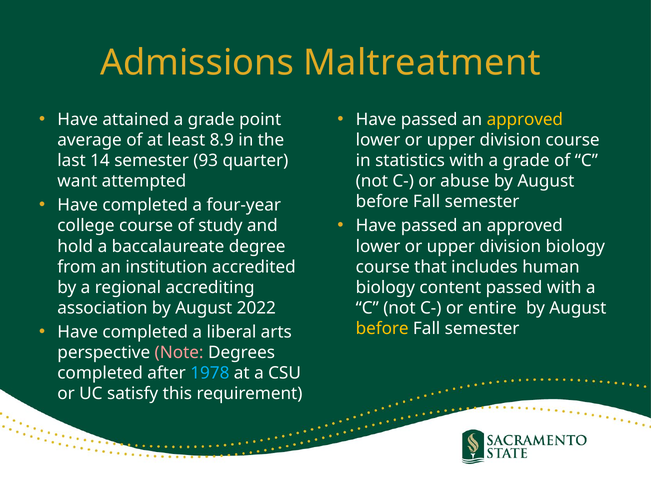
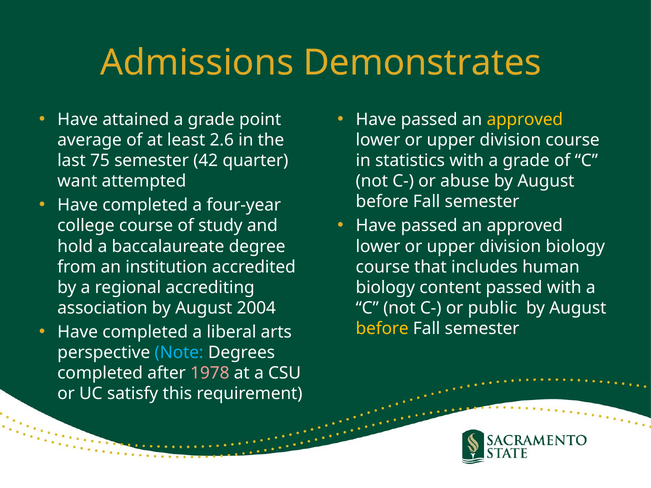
Maltreatment: Maltreatment -> Demonstrates
8.9: 8.9 -> 2.6
14: 14 -> 75
93: 93 -> 42
2022: 2022 -> 2004
entire: entire -> public
Note colour: pink -> light blue
1978 colour: light blue -> pink
